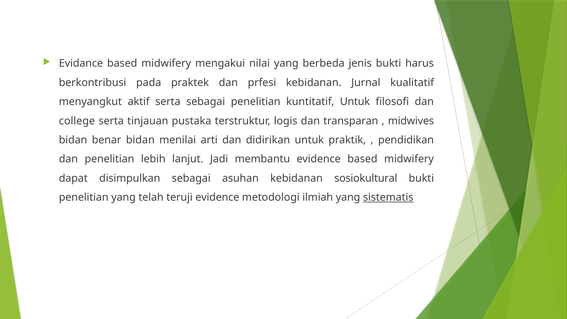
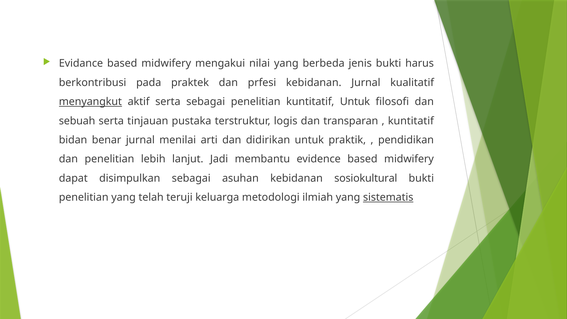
menyangkut underline: none -> present
college: college -> sebuah
midwives at (411, 121): midwives -> kuntitatif
benar bidan: bidan -> jurnal
teruji evidence: evidence -> keluarga
